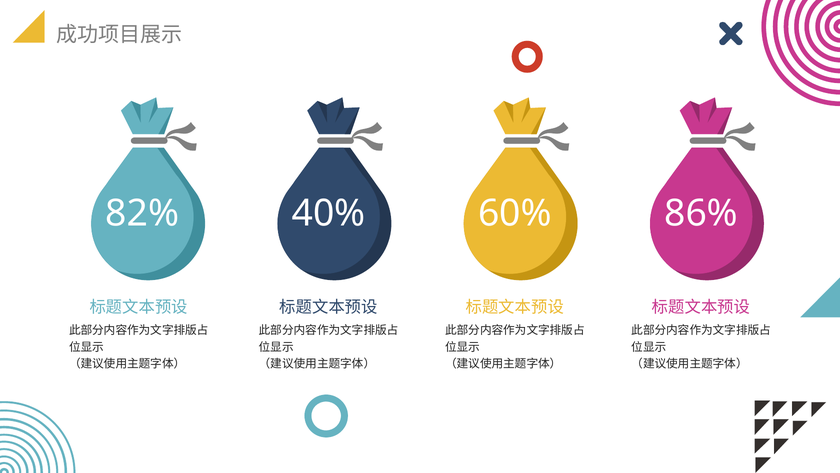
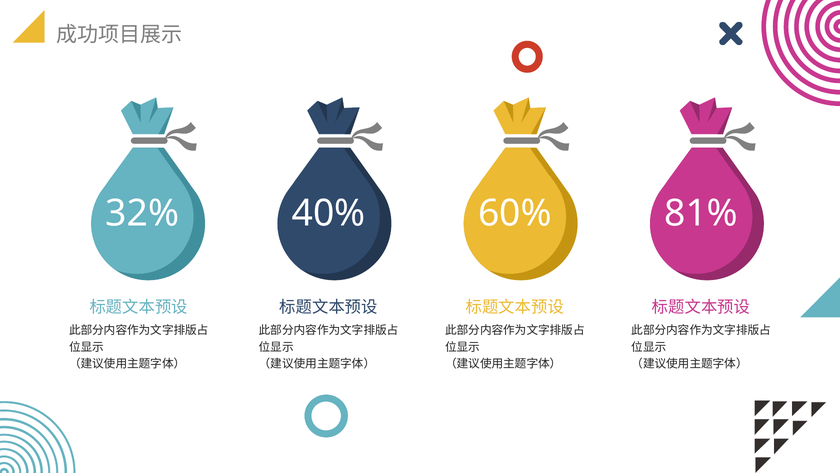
82%: 82% -> 32%
86%: 86% -> 81%
